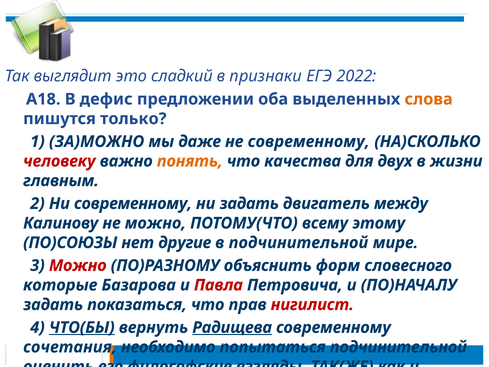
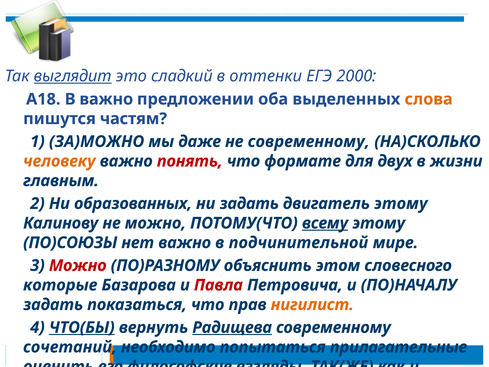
выглядит underline: none -> present
признаки: признаки -> оттенки
2022: 2022 -> 2000
В дефис: дефис -> важно
только: только -> частям
человеку colour: red -> orange
понять colour: orange -> red
качества: качества -> формате
Ни современному: современному -> образованных
двигатель между: между -> этому
всему underline: none -> present
нет другие: другие -> важно
форм: форм -> этом
нигилист colour: red -> orange
сочетания: сочетания -> сочетаний
попытаться подчинительной: подчинительной -> прилагательные
